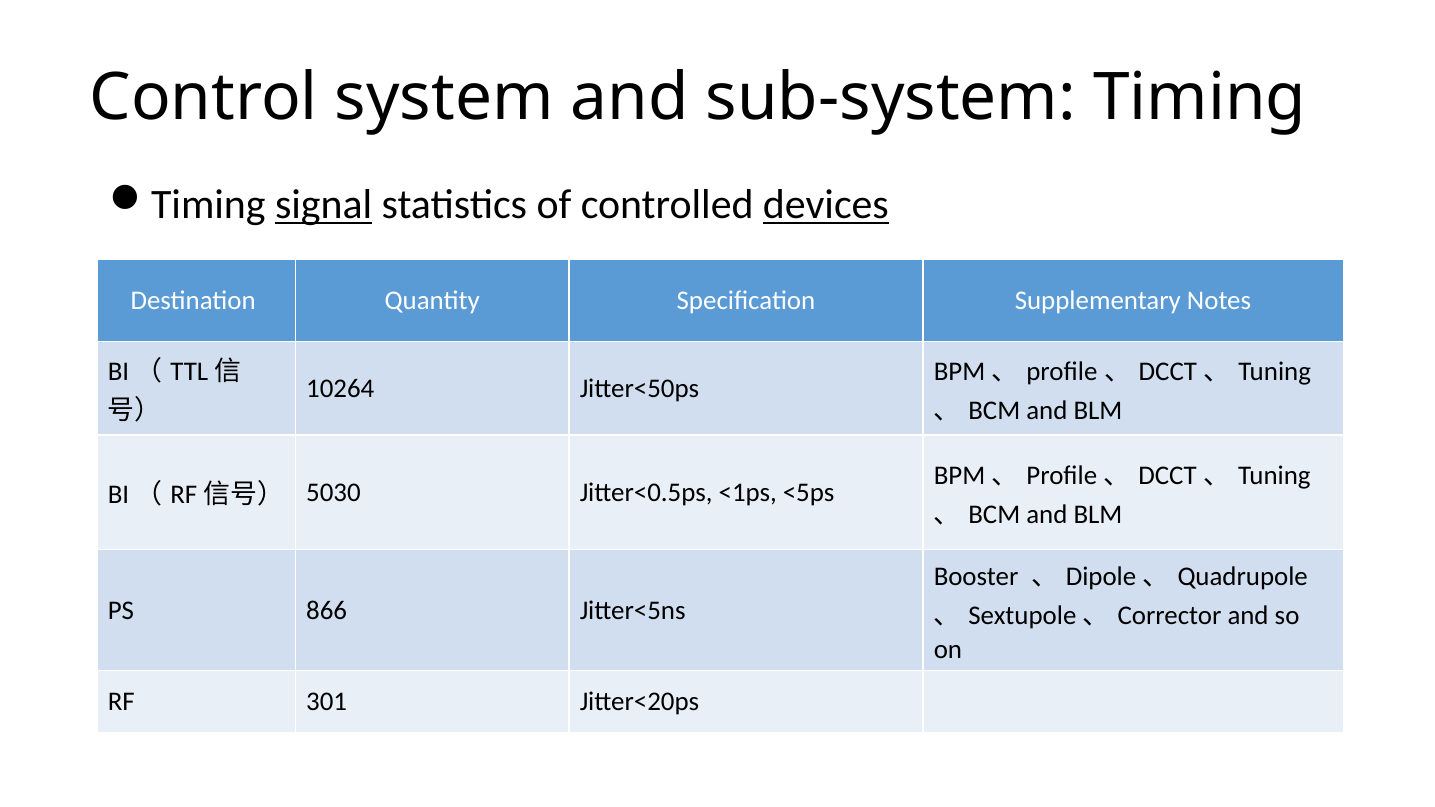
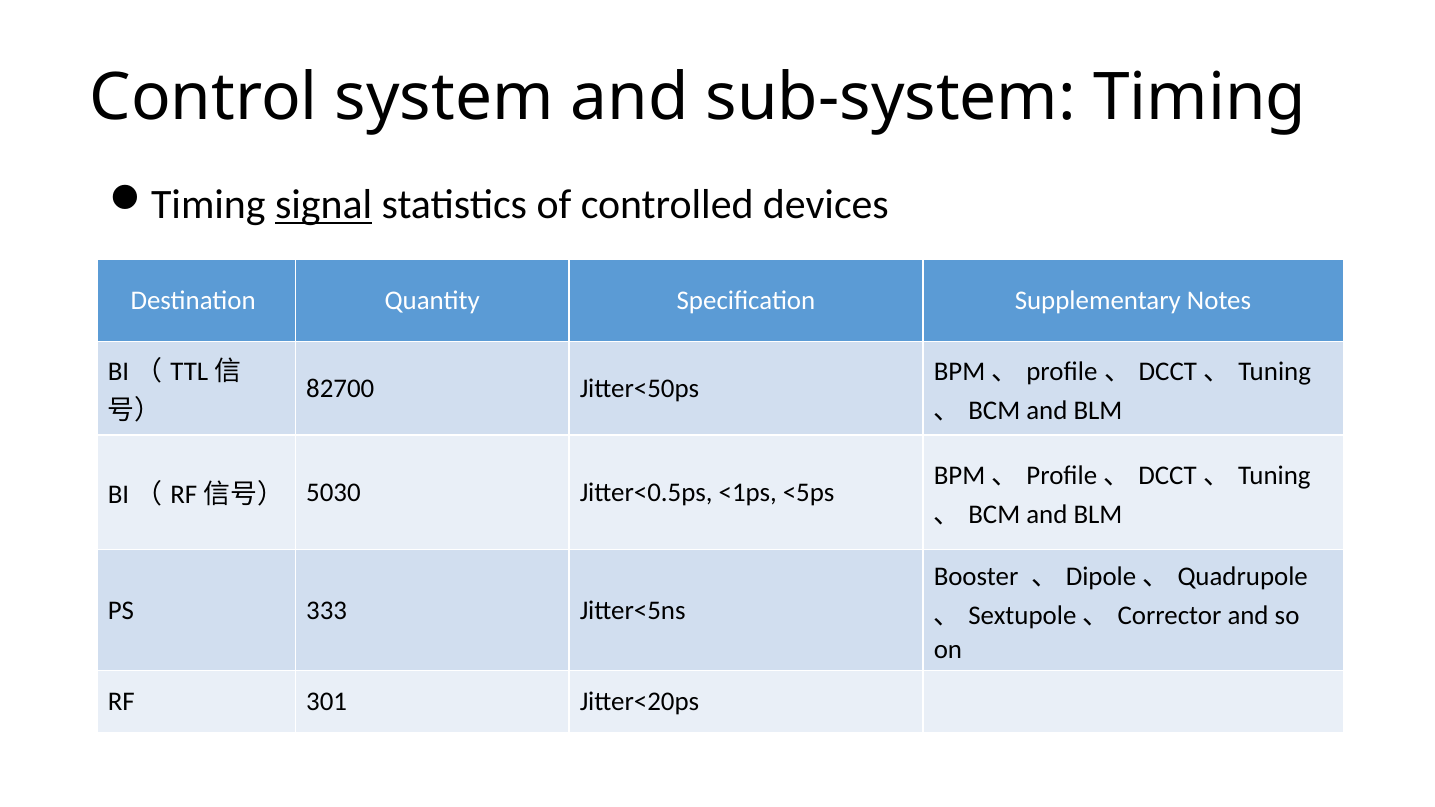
devices underline: present -> none
10264: 10264 -> 82700
866: 866 -> 333
